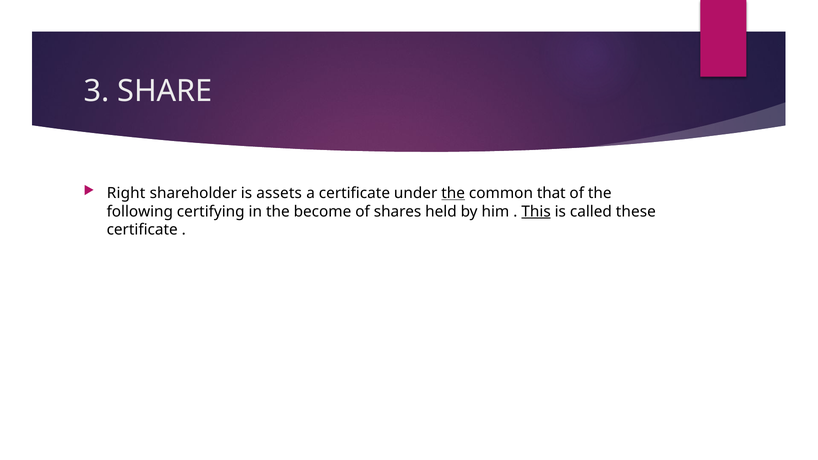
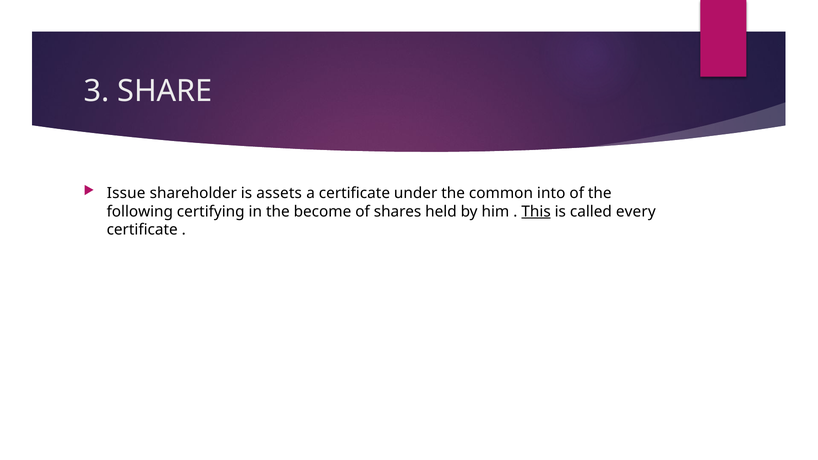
Right: Right -> Issue
the at (453, 193) underline: present -> none
that: that -> into
these: these -> every
